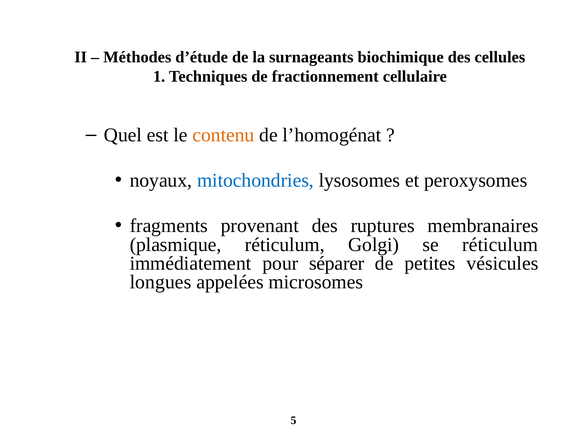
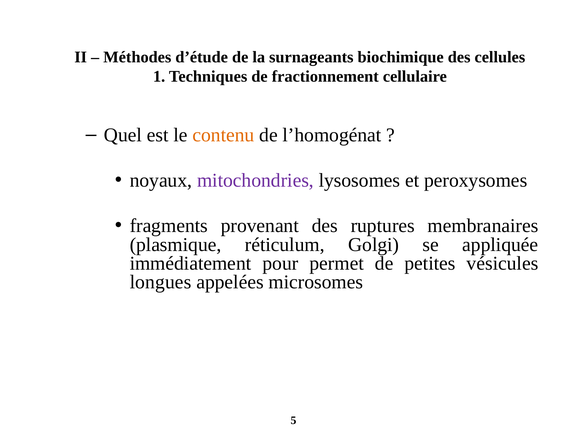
mitochondries colour: blue -> purple
se réticulum: réticulum -> appliquée
séparer: séparer -> permet
